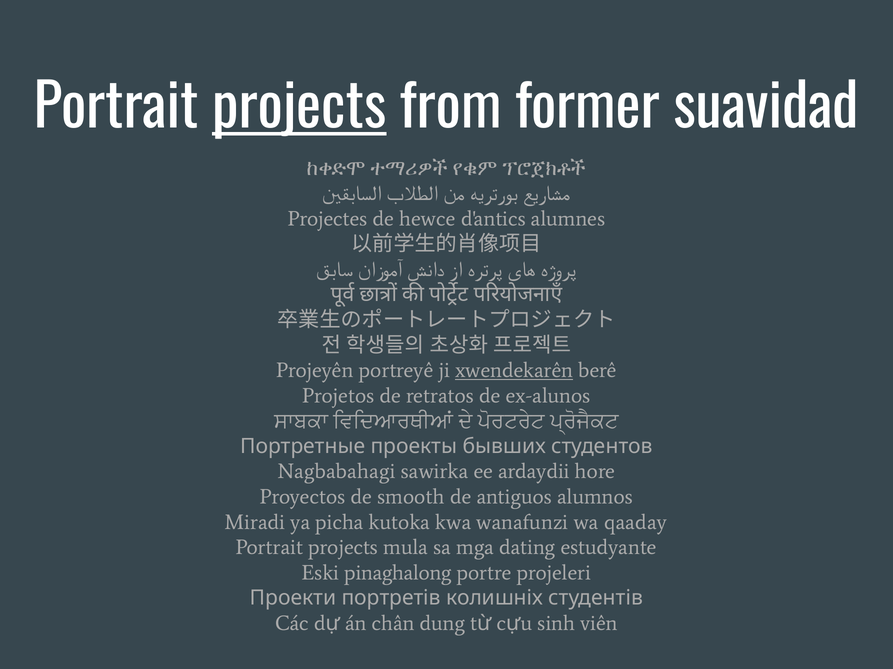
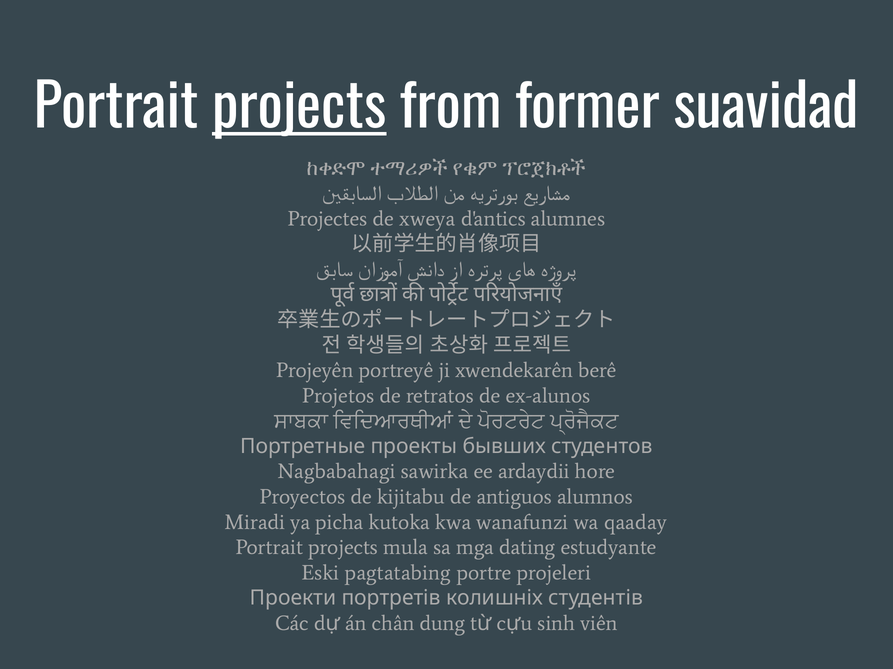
hewce: hewce -> xweya
xwendekarên underline: present -> none
smooth: smooth -> kijitabu
pinaghalong: pinaghalong -> pagtatabing
